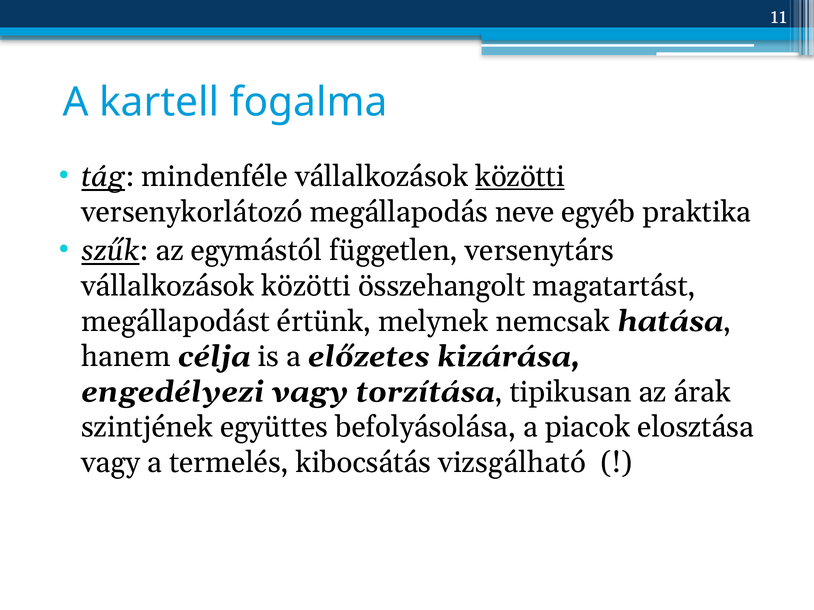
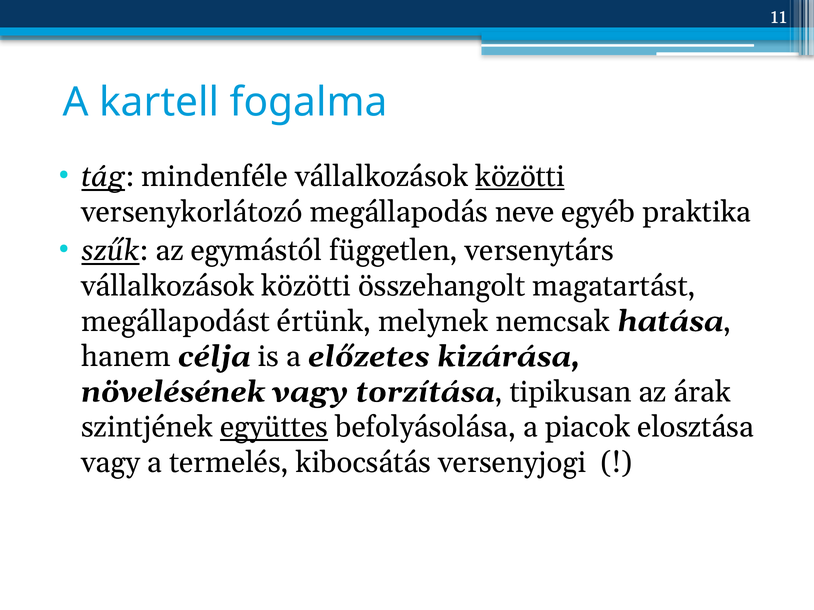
engedélyezi: engedélyezi -> növelésének
együttes underline: none -> present
vizsgálható: vizsgálható -> versenyjogi
